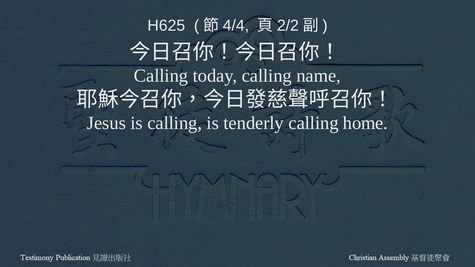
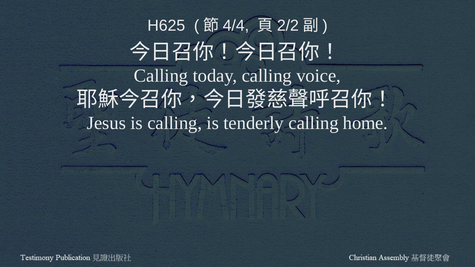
name: name -> voice
